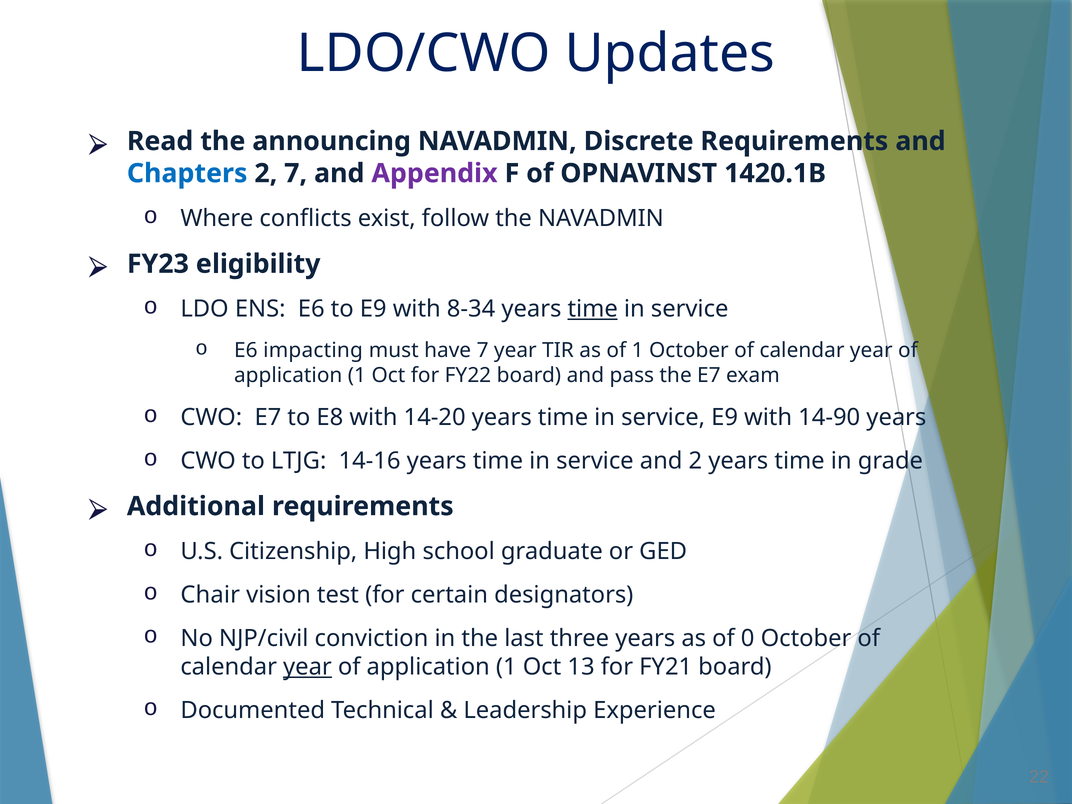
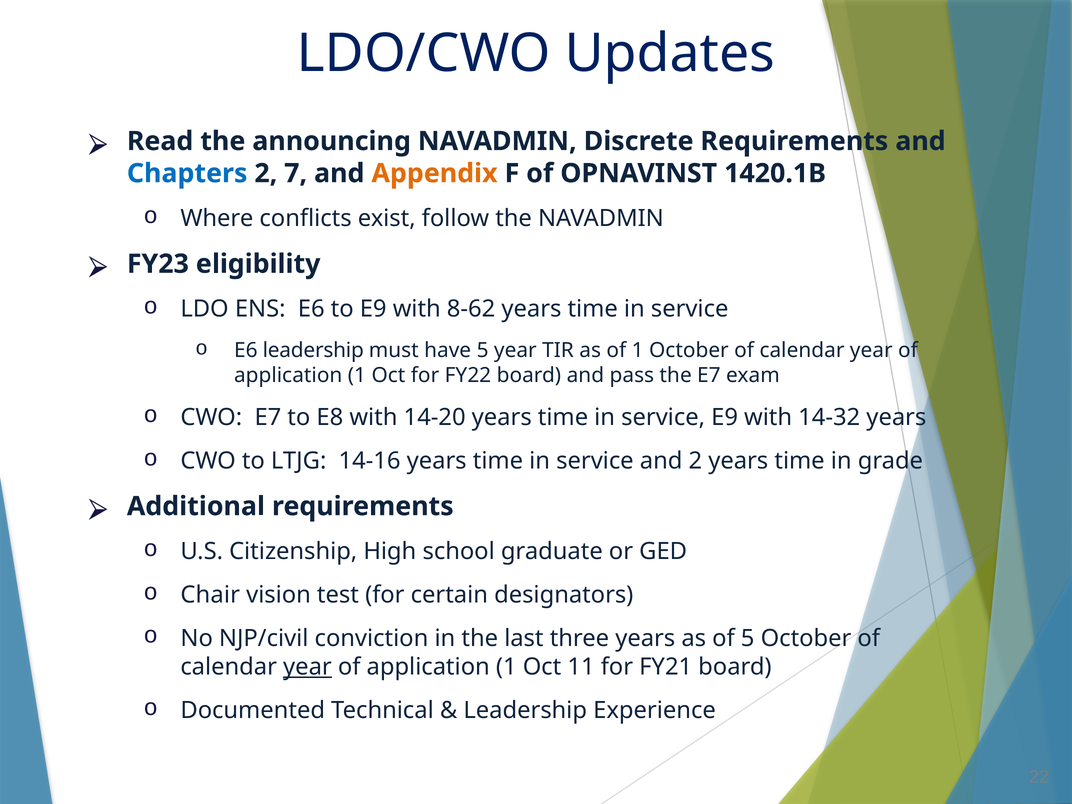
Appendix colour: purple -> orange
8-34: 8-34 -> 8-62
time at (593, 309) underline: present -> none
E6 impacting: impacting -> leadership
have 7: 7 -> 5
14-90: 14-90 -> 14-32
of 0: 0 -> 5
13: 13 -> 11
